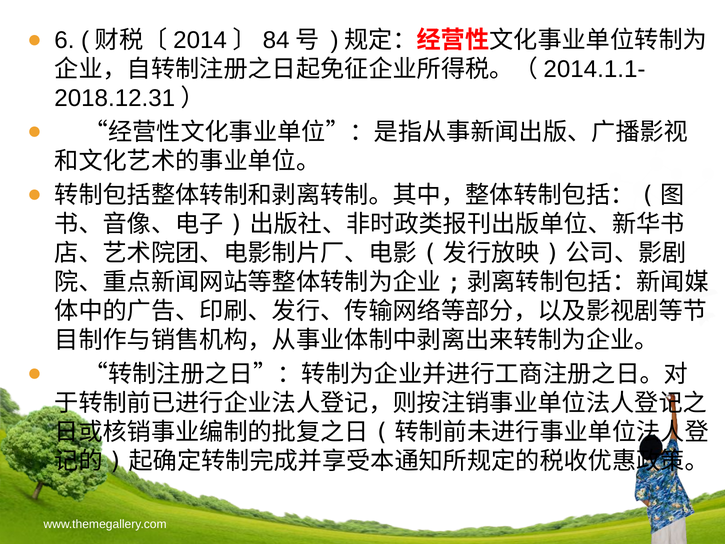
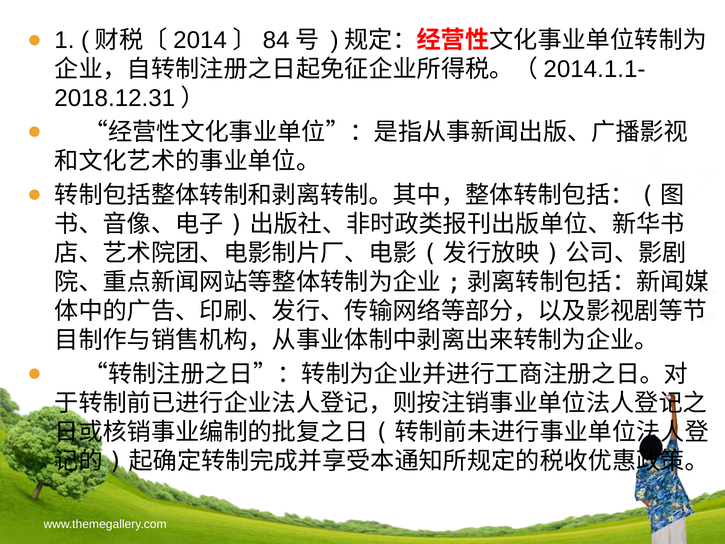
6: 6 -> 1
